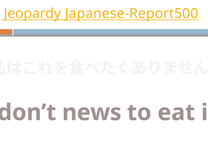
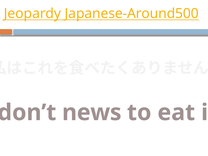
Japanese-Report500: Japanese-Report500 -> Japanese-Around500
